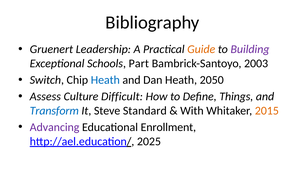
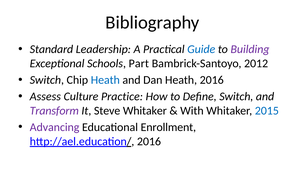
Gruenert: Gruenert -> Standard
Guide colour: orange -> blue
2003: 2003 -> 2012
Heath 2050: 2050 -> 2016
Difficult: Difficult -> Practice
Define Things: Things -> Switch
Transform colour: blue -> purple
Steve Standard: Standard -> Whitaker
2015 colour: orange -> blue
http://ael.education/ 2025: 2025 -> 2016
